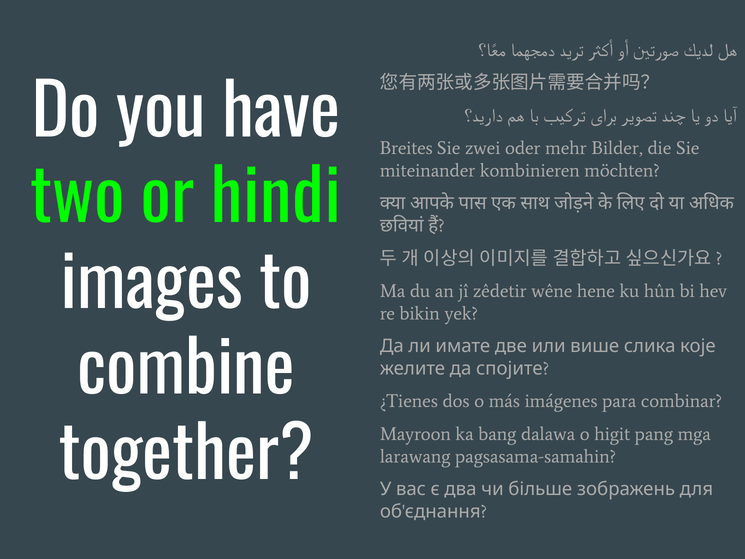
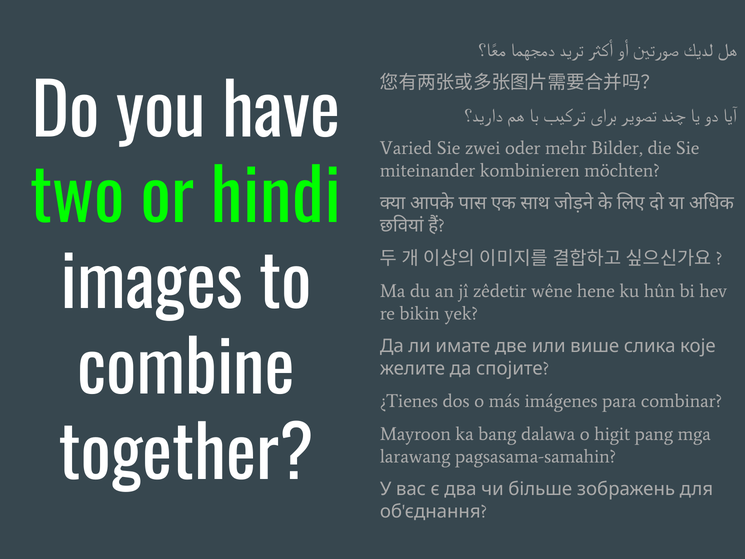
Breites: Breites -> Varied
